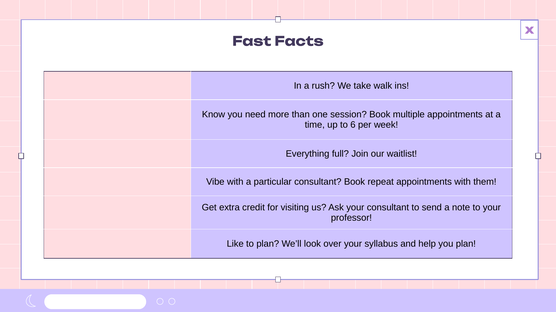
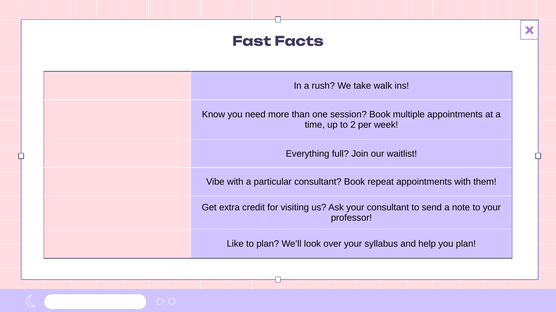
6: 6 -> 2
